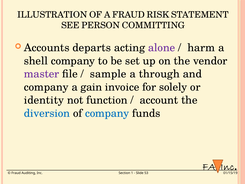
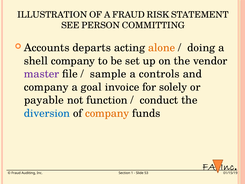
alone colour: purple -> orange
harm: harm -> doing
through: through -> controls
gain: gain -> goal
identity: identity -> payable
account: account -> conduct
company at (107, 113) colour: blue -> orange
